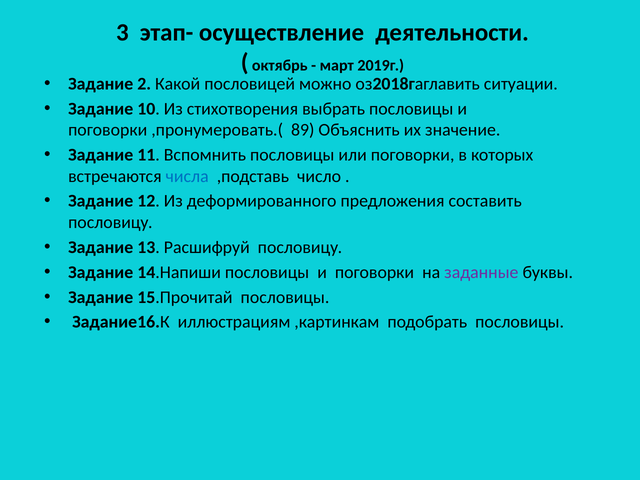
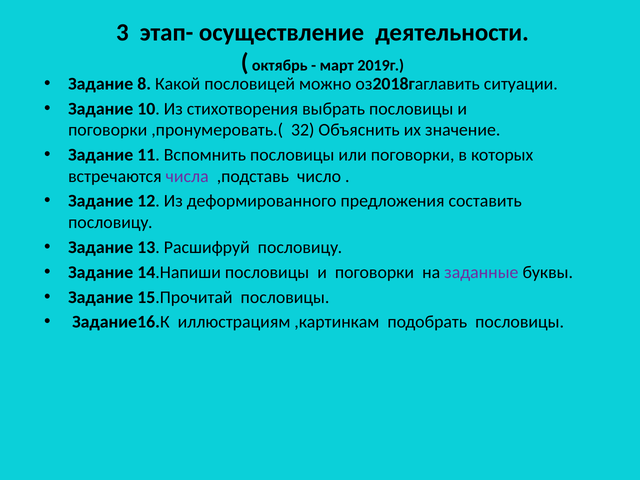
2: 2 -> 8
89: 89 -> 32
числа colour: blue -> purple
